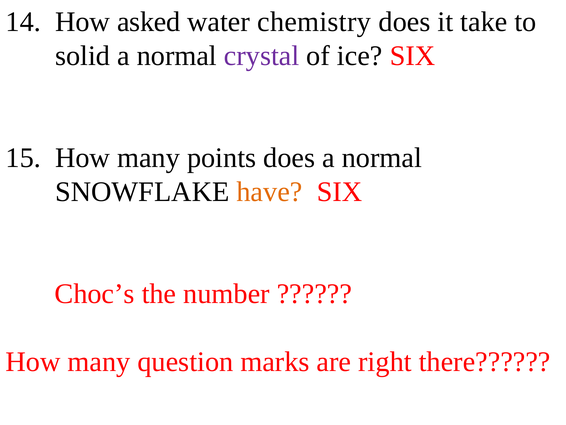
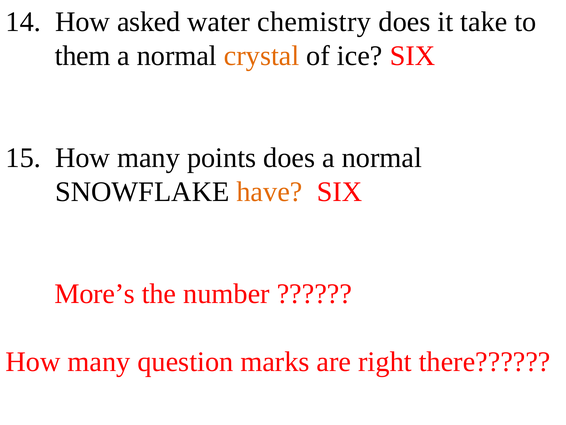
solid: solid -> them
crystal colour: purple -> orange
Choc’s: Choc’s -> More’s
